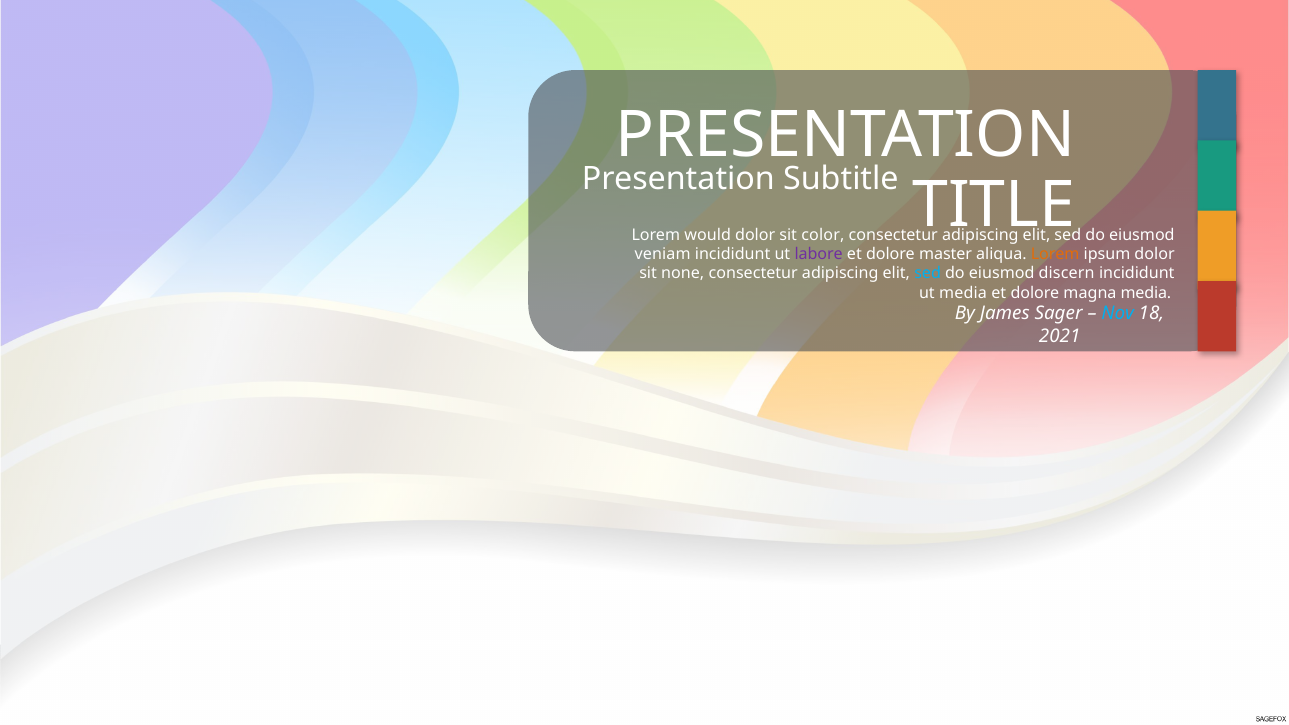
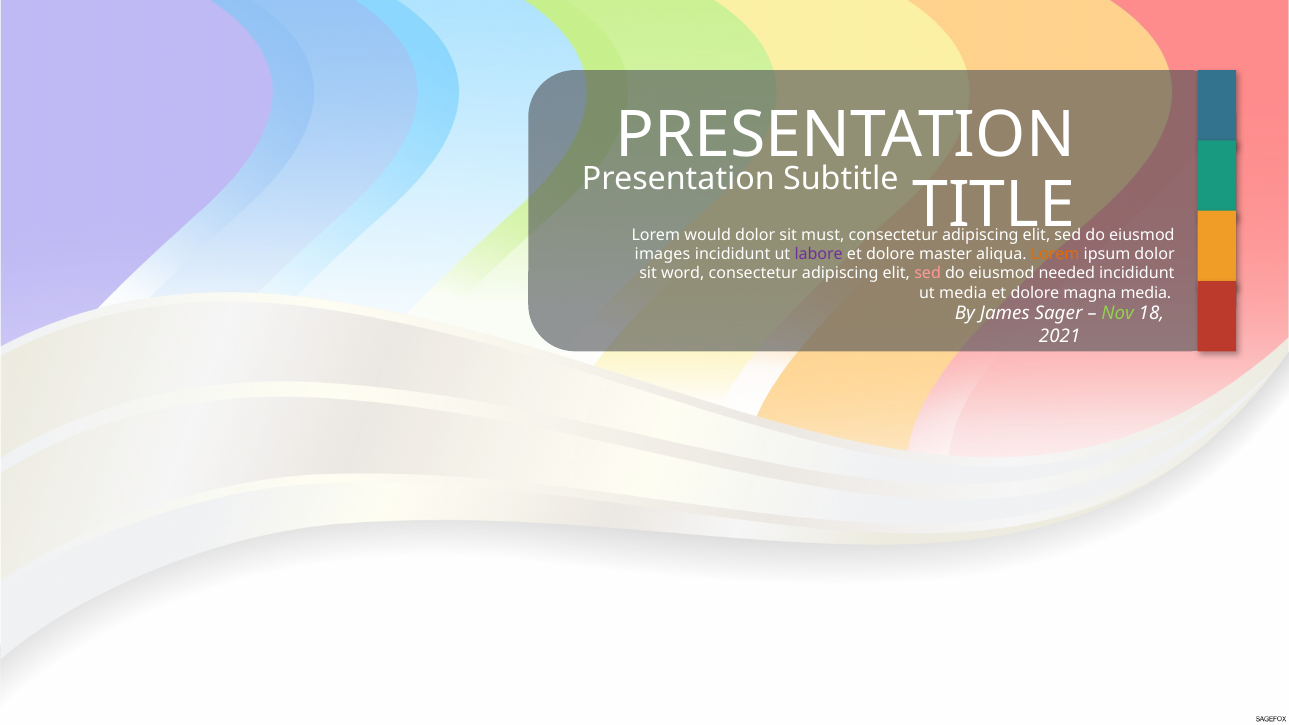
color: color -> must
veniam: veniam -> images
none: none -> word
sed at (928, 273) colour: light blue -> pink
discern: discern -> needed
Nov colour: light blue -> light green
